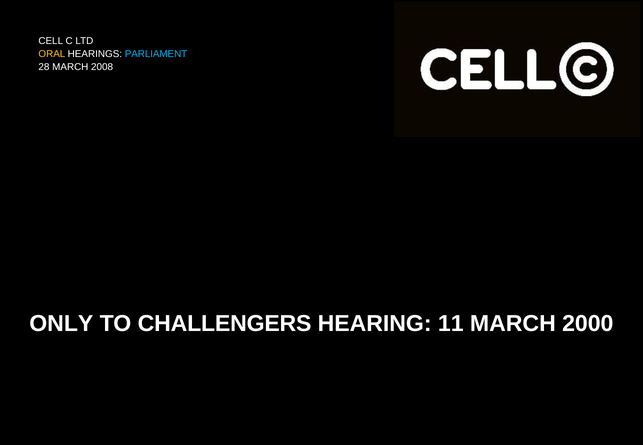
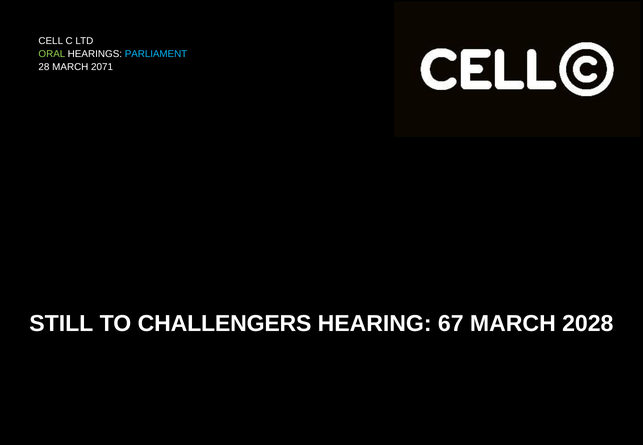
ORAL colour: yellow -> light green
2008: 2008 -> 2071
ONLY: ONLY -> STILL
11: 11 -> 67
2000: 2000 -> 2028
